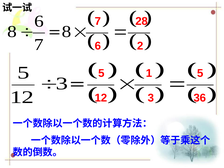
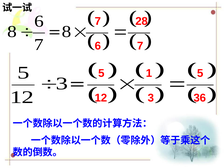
6 2: 2 -> 7
